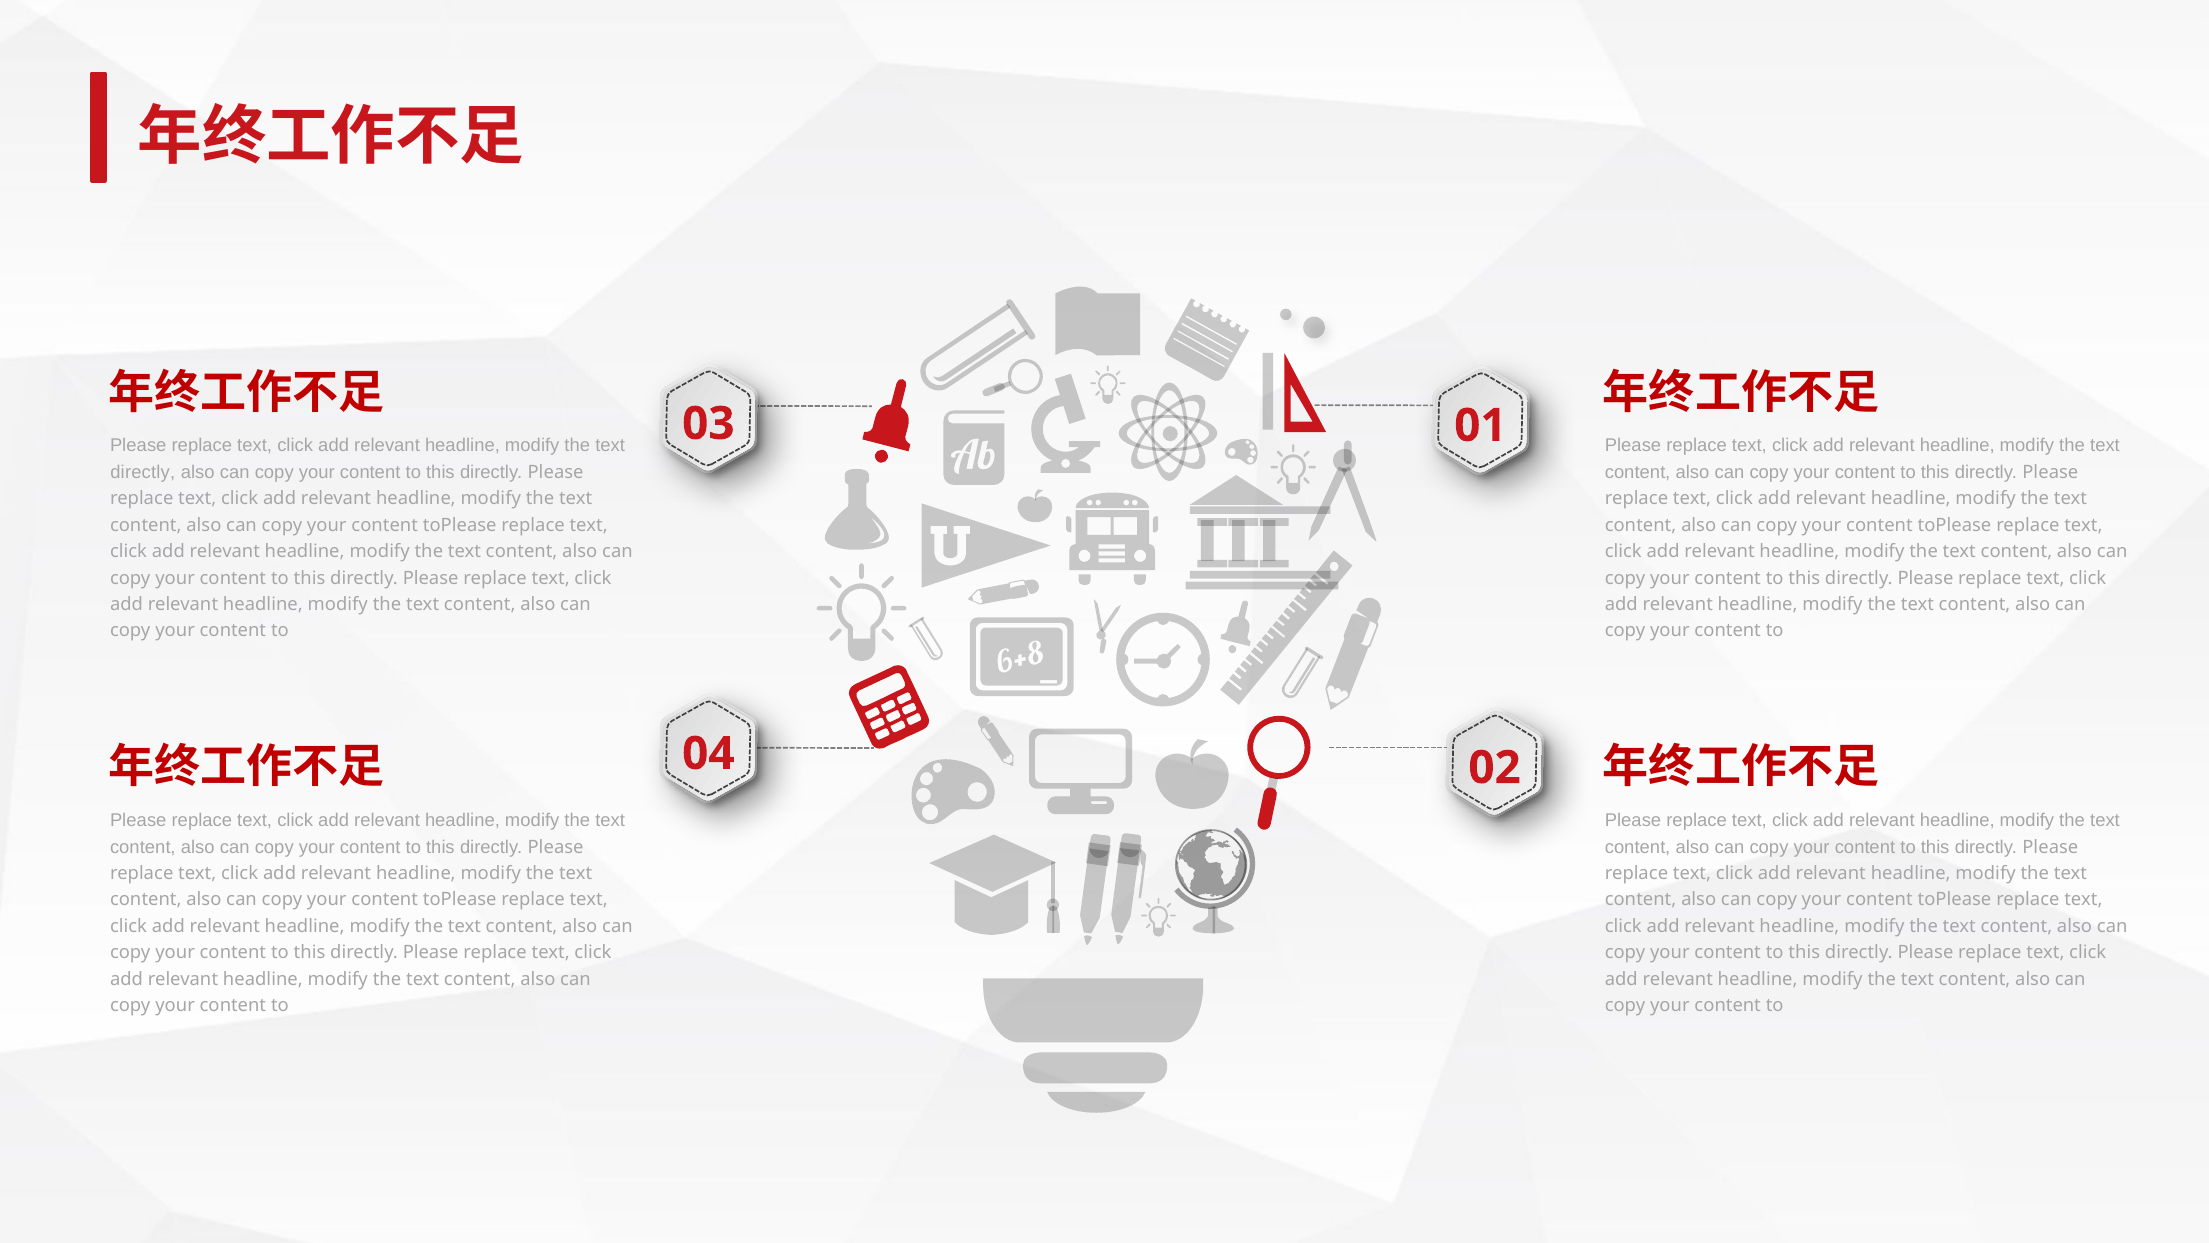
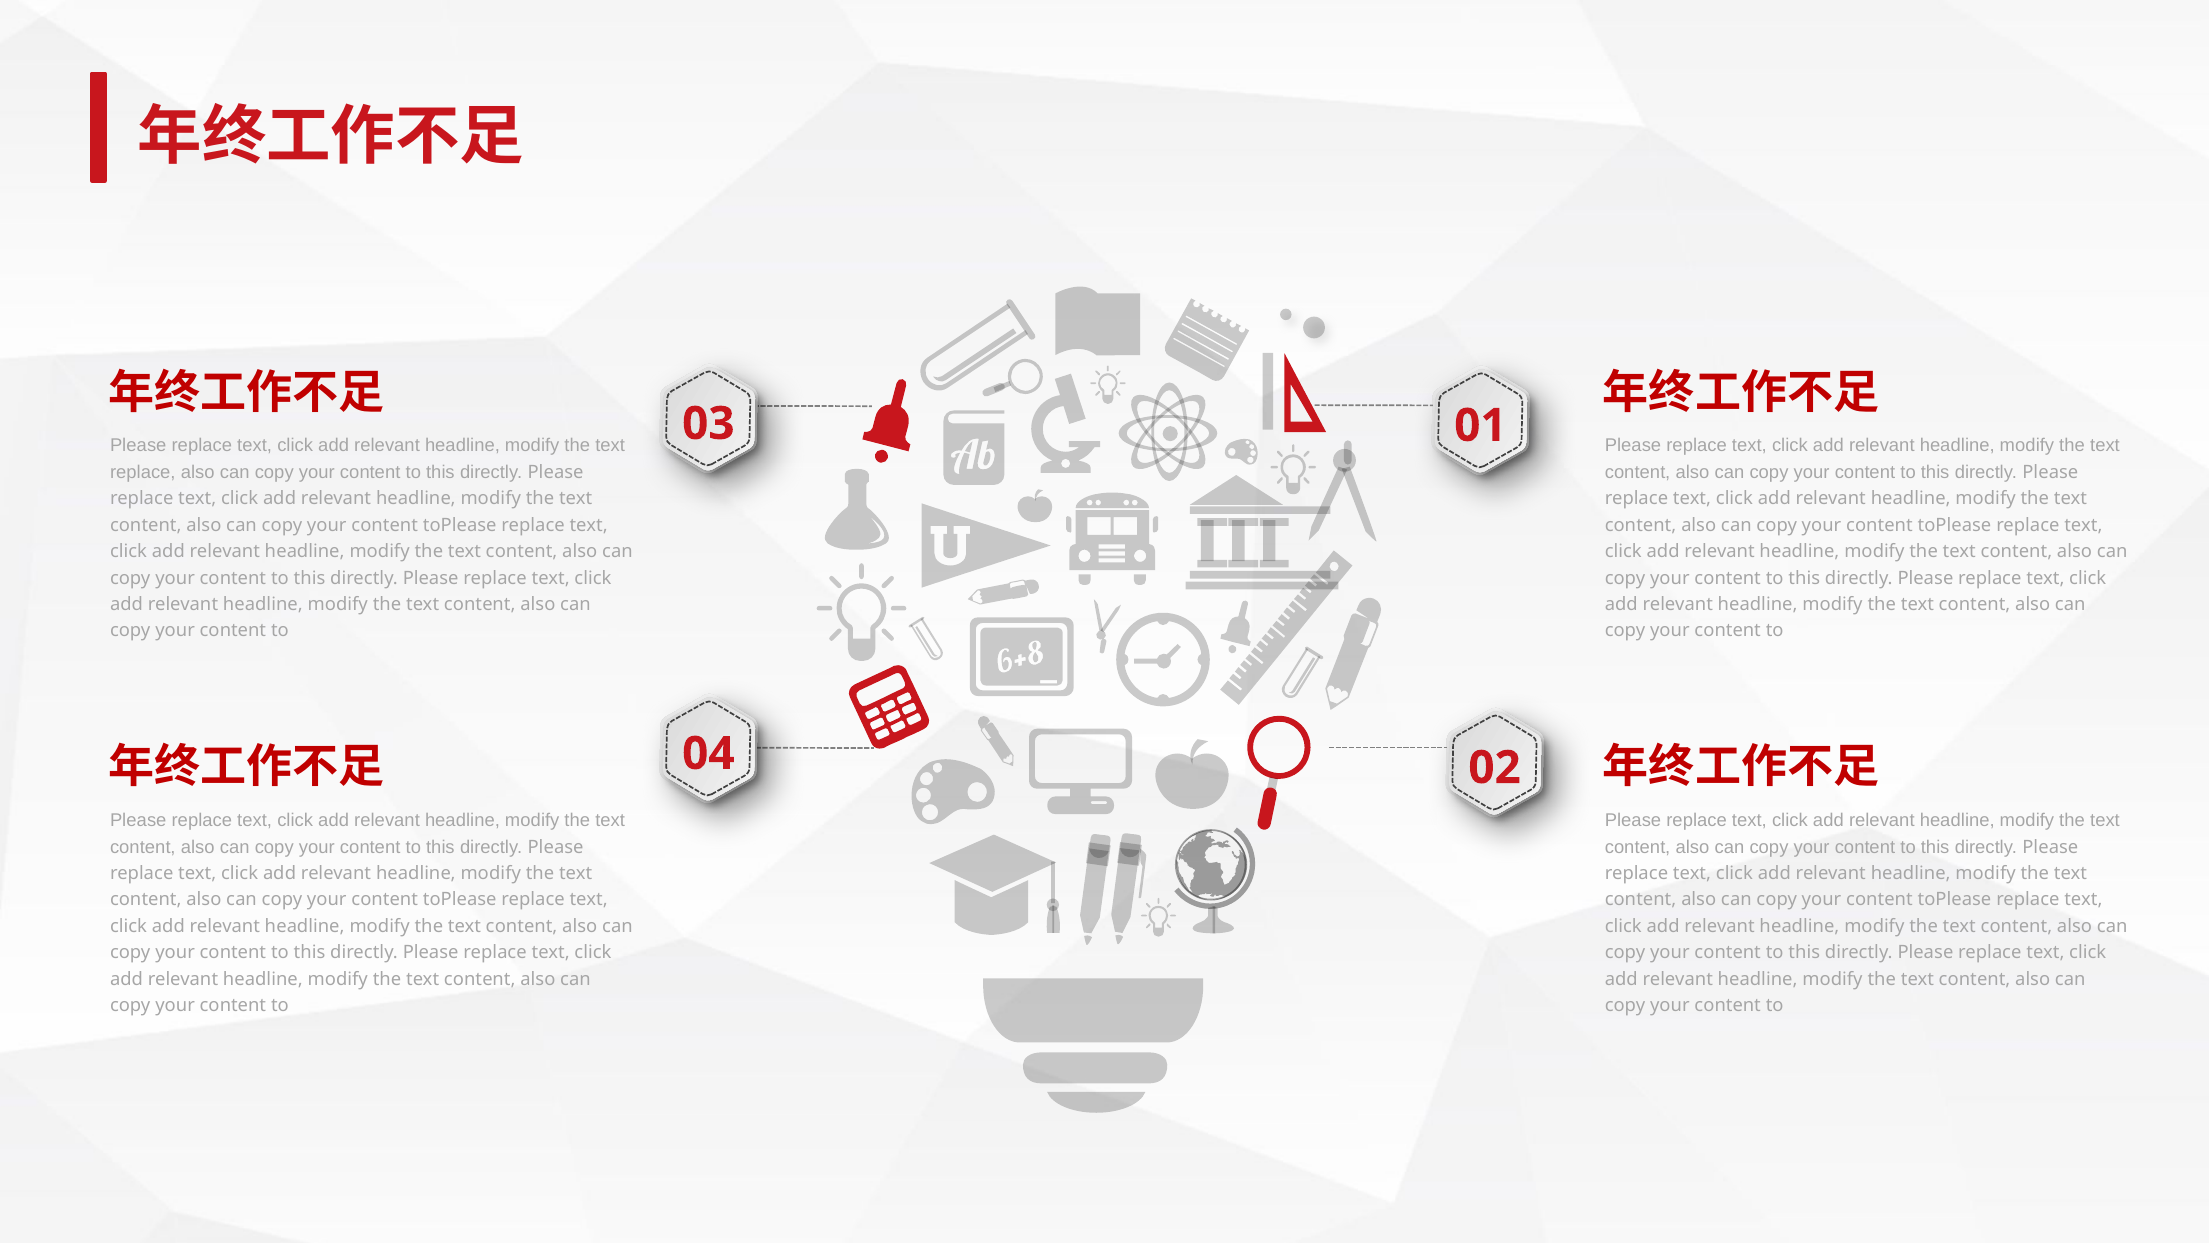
directly at (143, 472): directly -> replace
